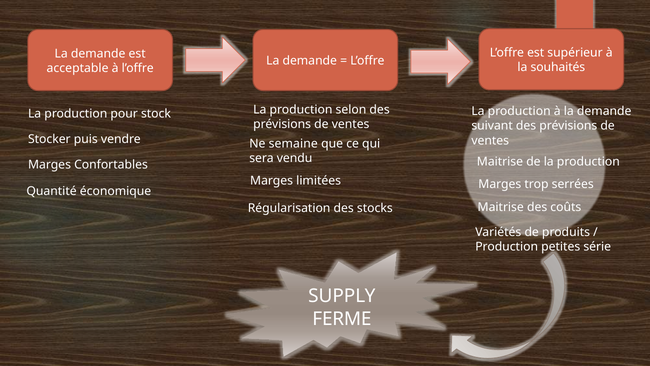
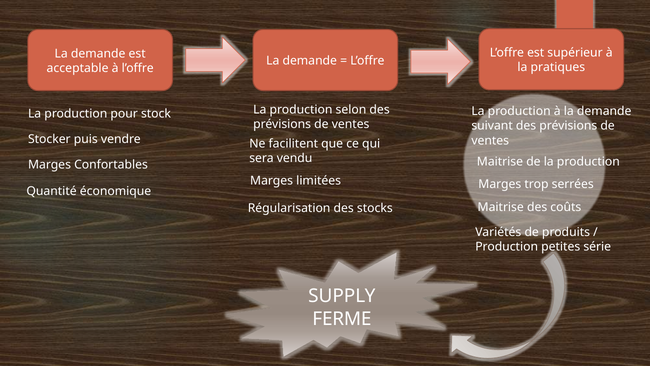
souhaités: souhaités -> pratiques
semaine: semaine -> facilitent
